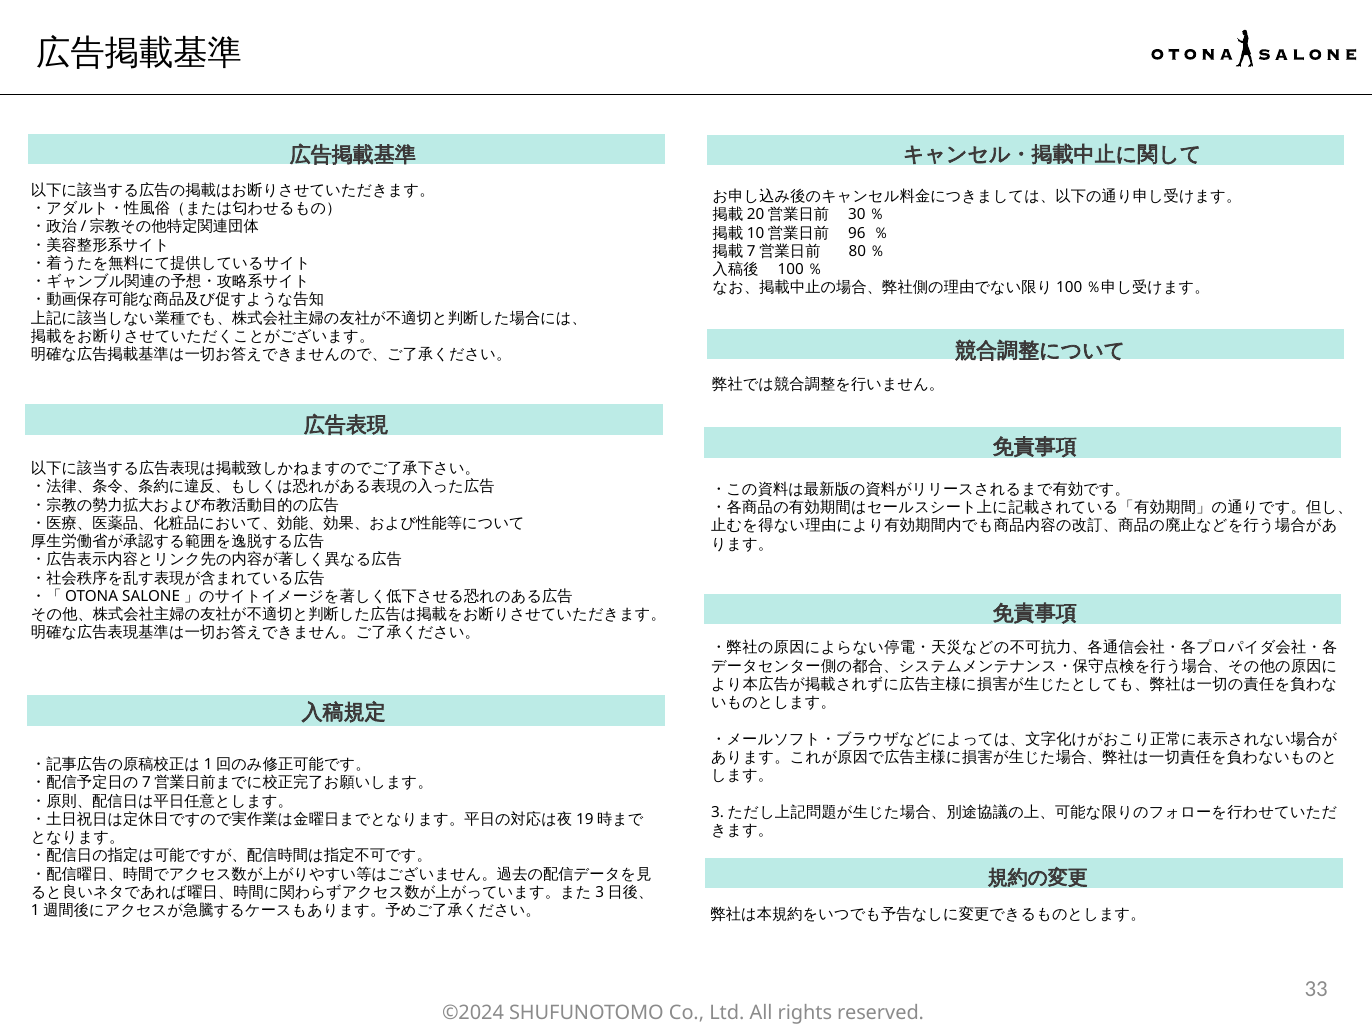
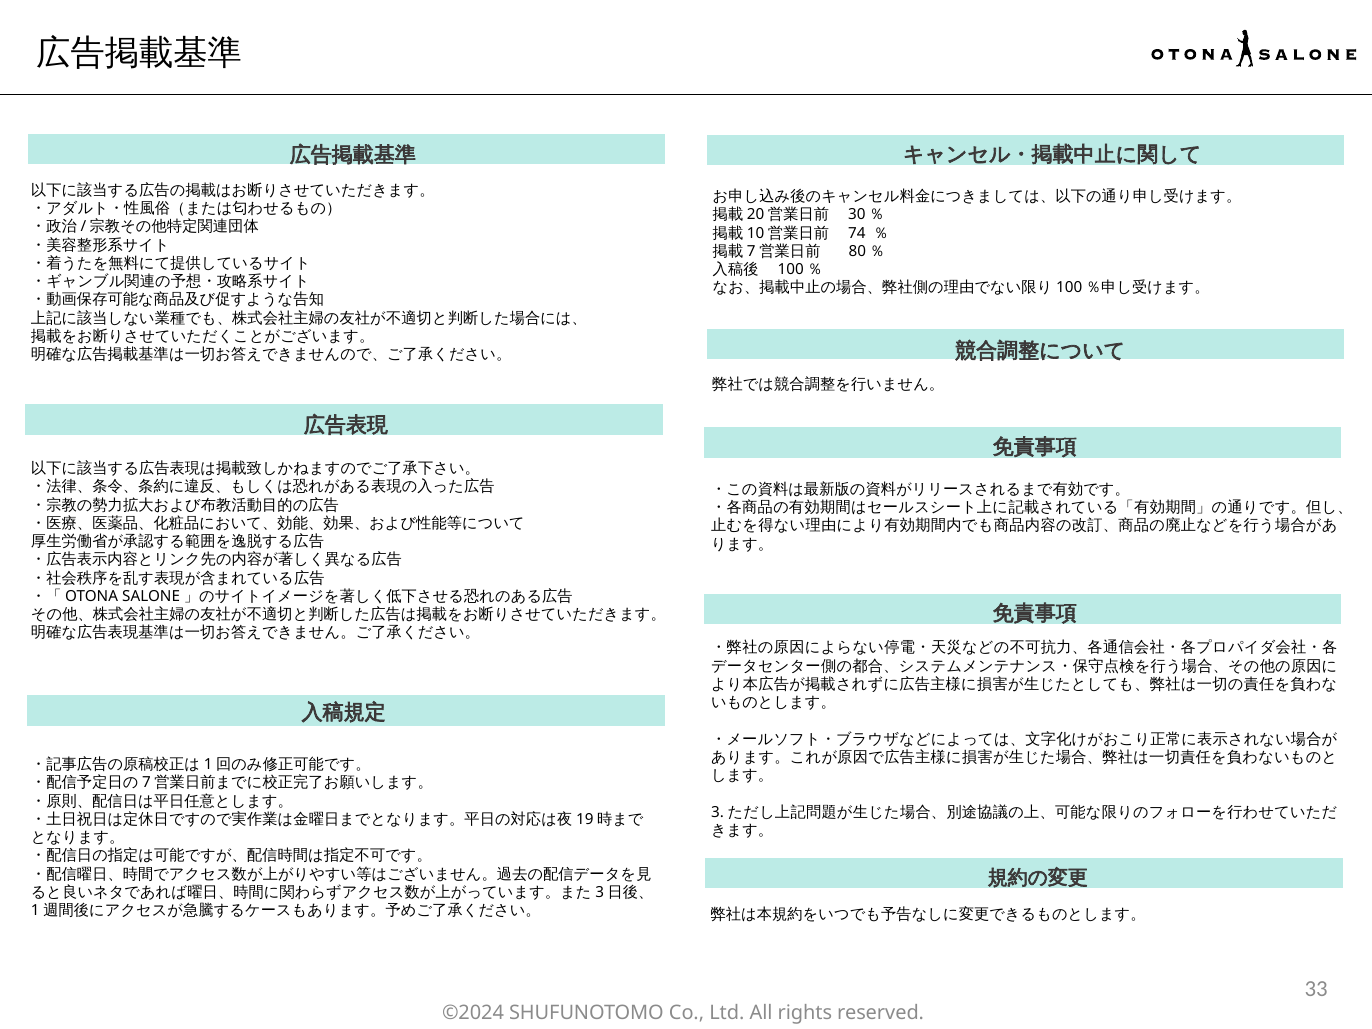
96: 96 -> 74
